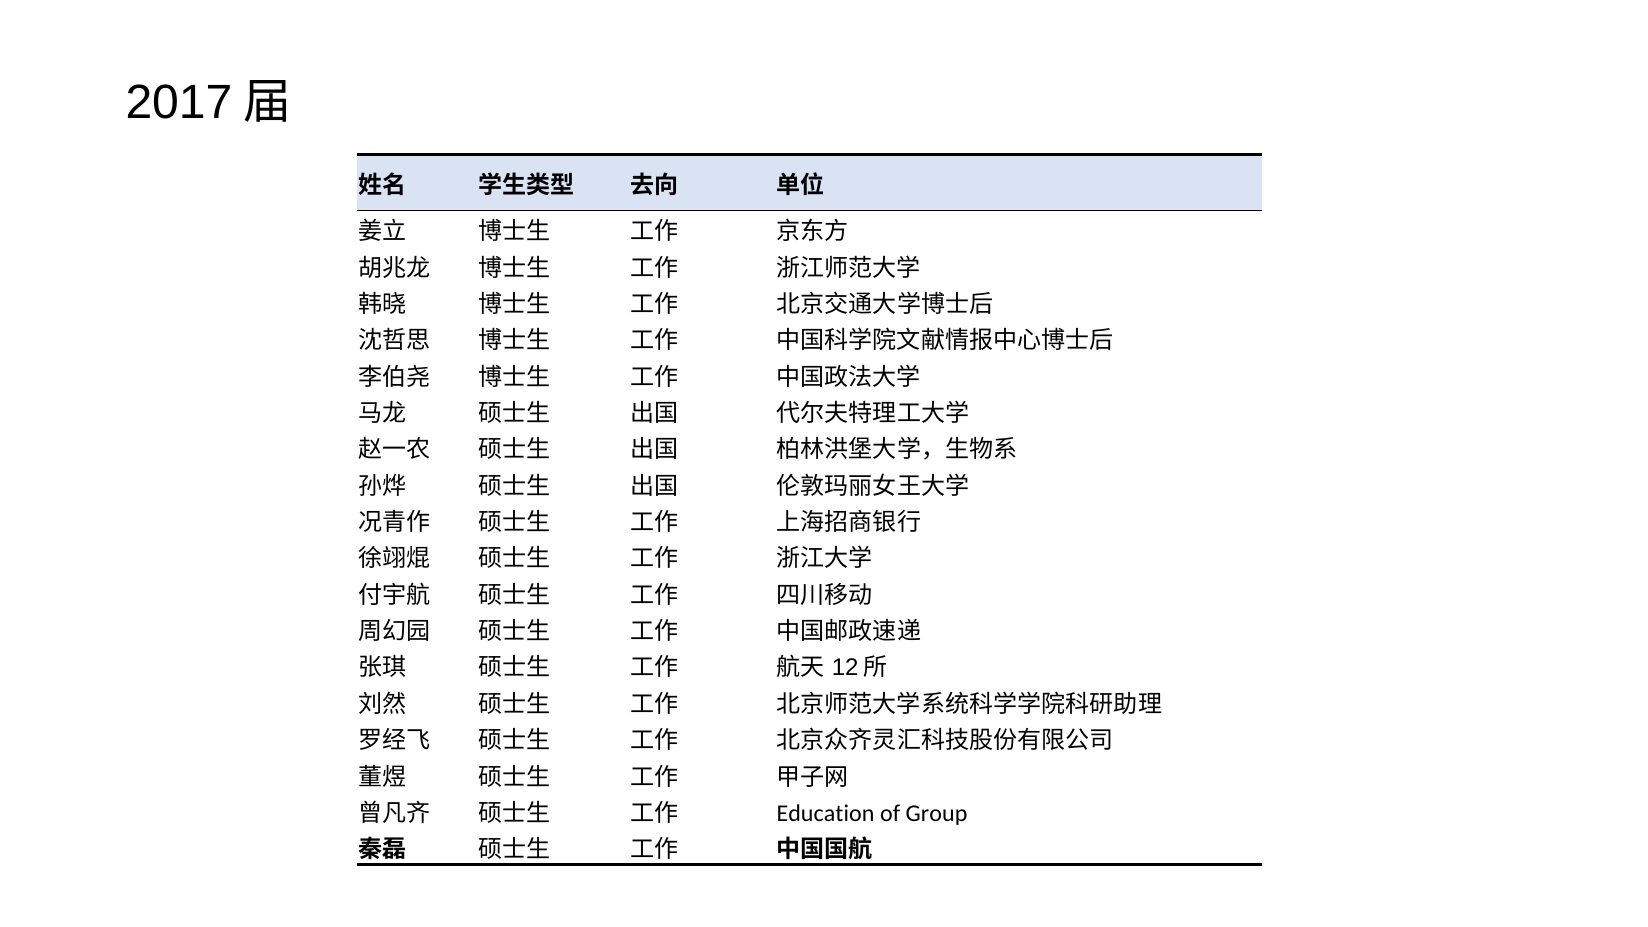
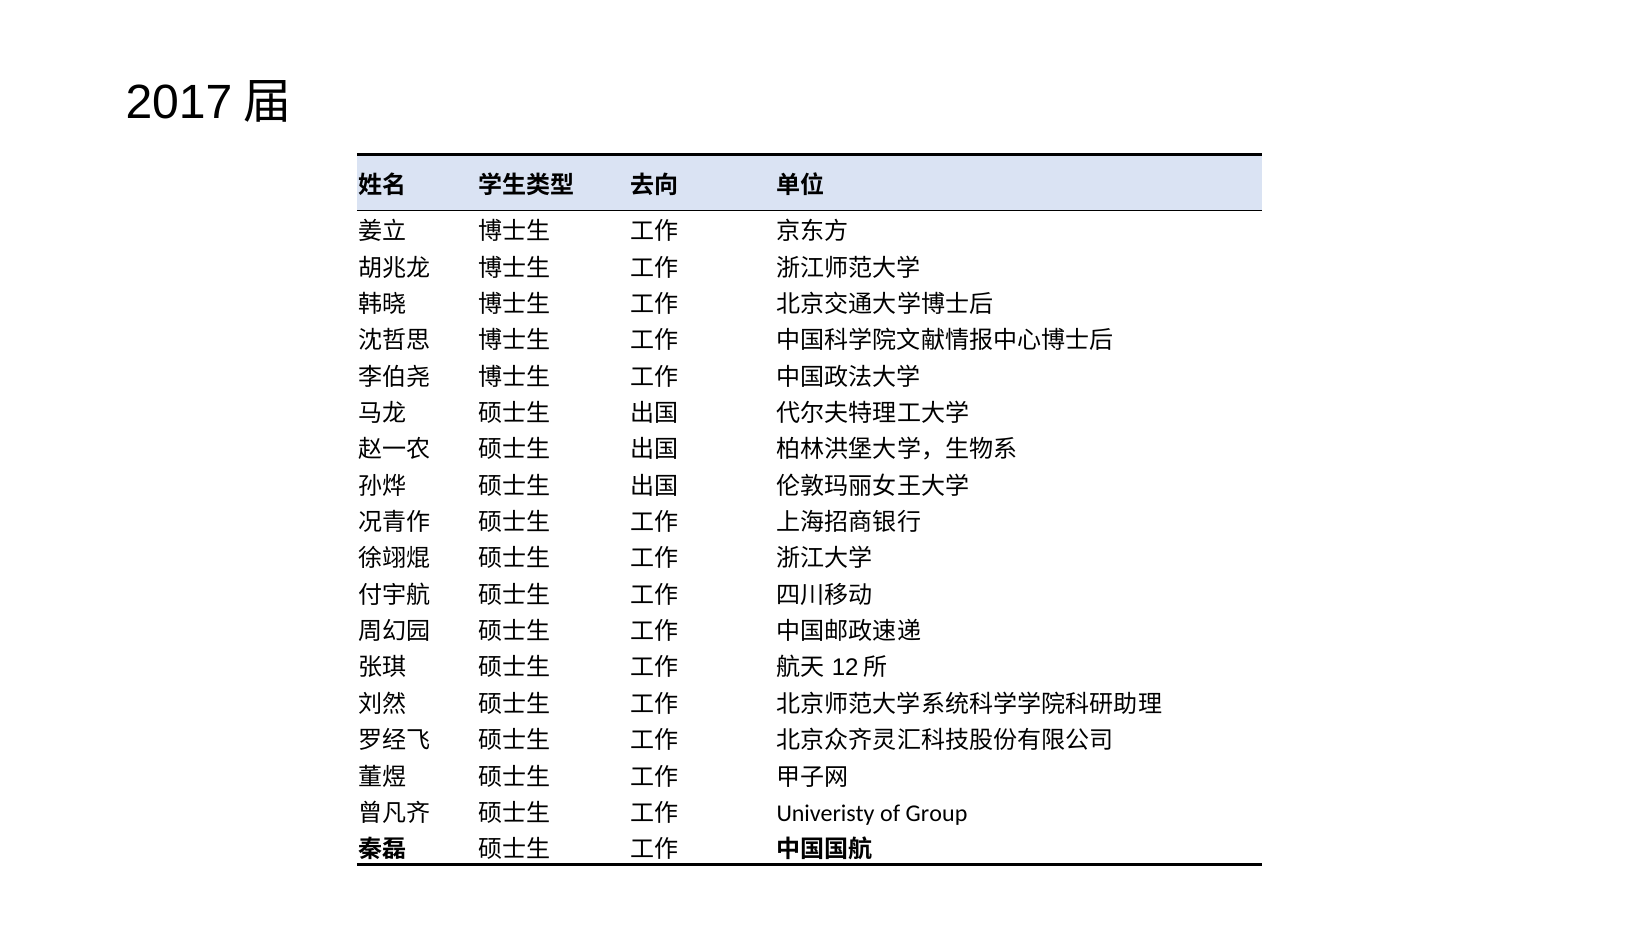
Education: Education -> Univeristy
